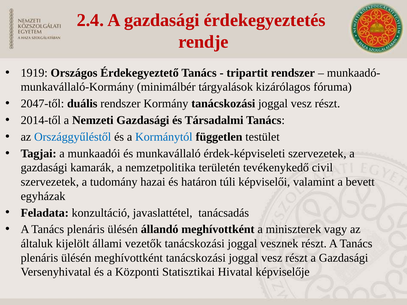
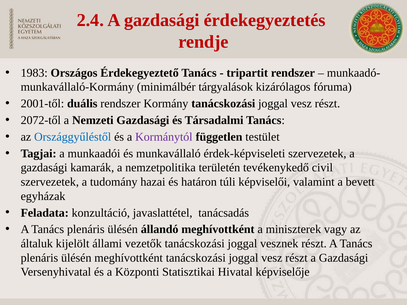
1919: 1919 -> 1983
2047-től: 2047-től -> 2001-től
2014-től: 2014-től -> 2072-től
Kormánytól colour: blue -> purple
